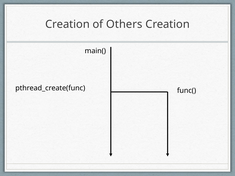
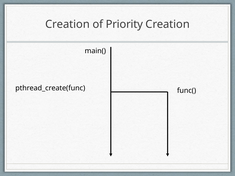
Others: Others -> Priority
